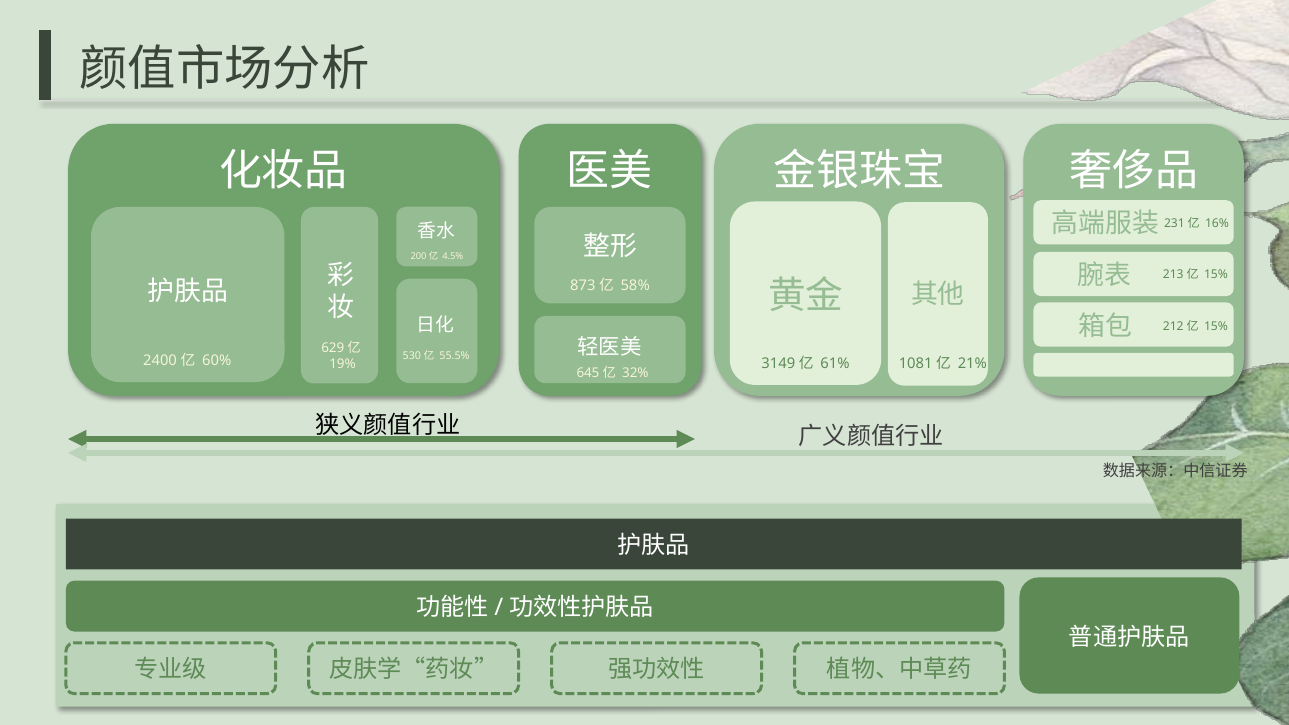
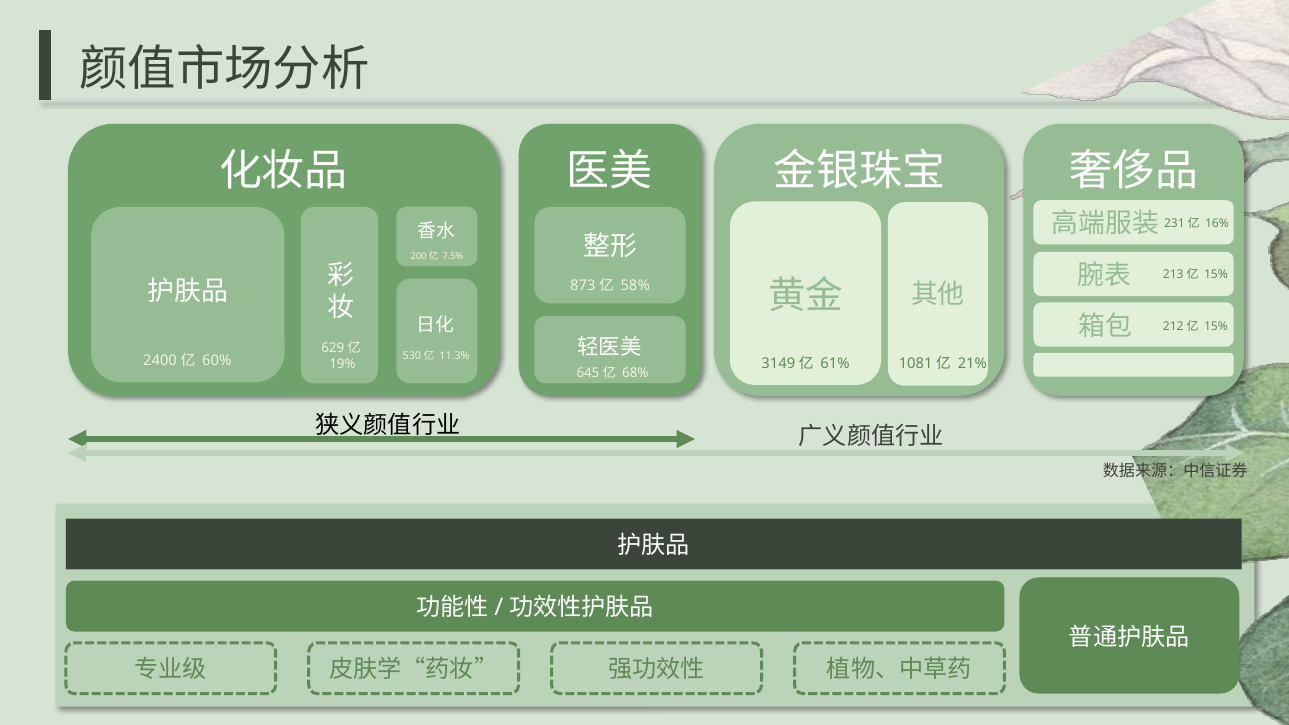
4.5%: 4.5% -> 7.5%
55.5%: 55.5% -> 11.3%
32%: 32% -> 68%
